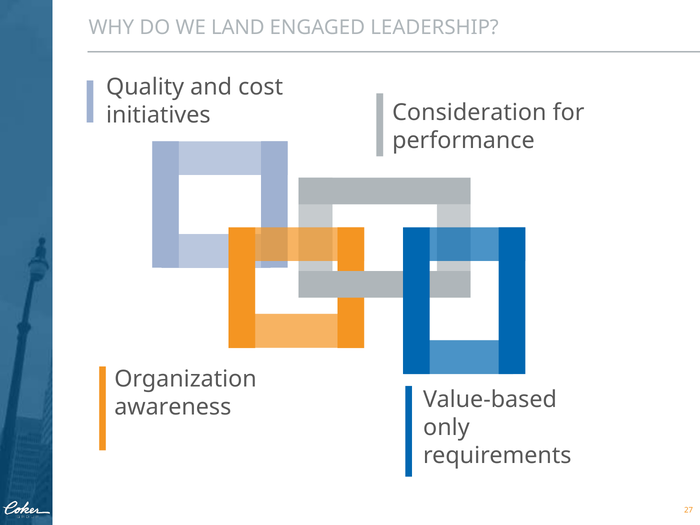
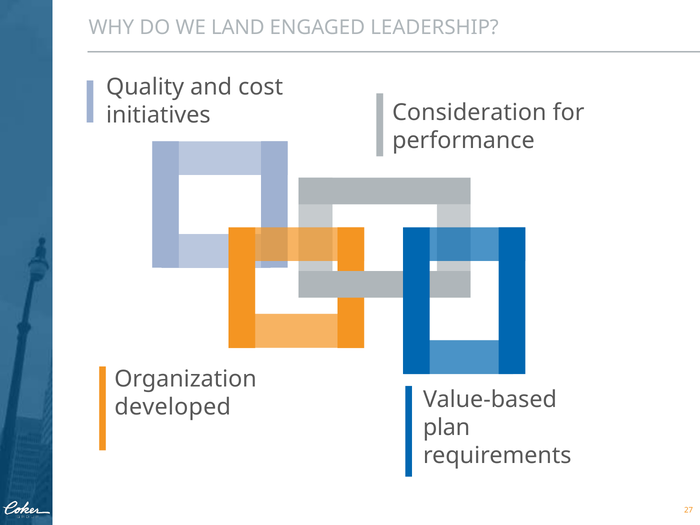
awareness: awareness -> developed
only: only -> plan
